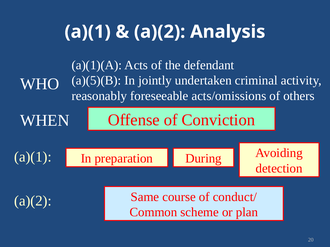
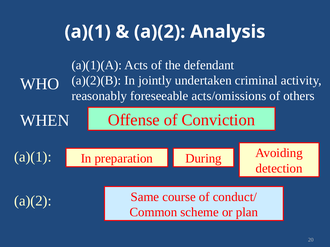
a)(5)(B: a)(5)(B -> a)(2)(B
